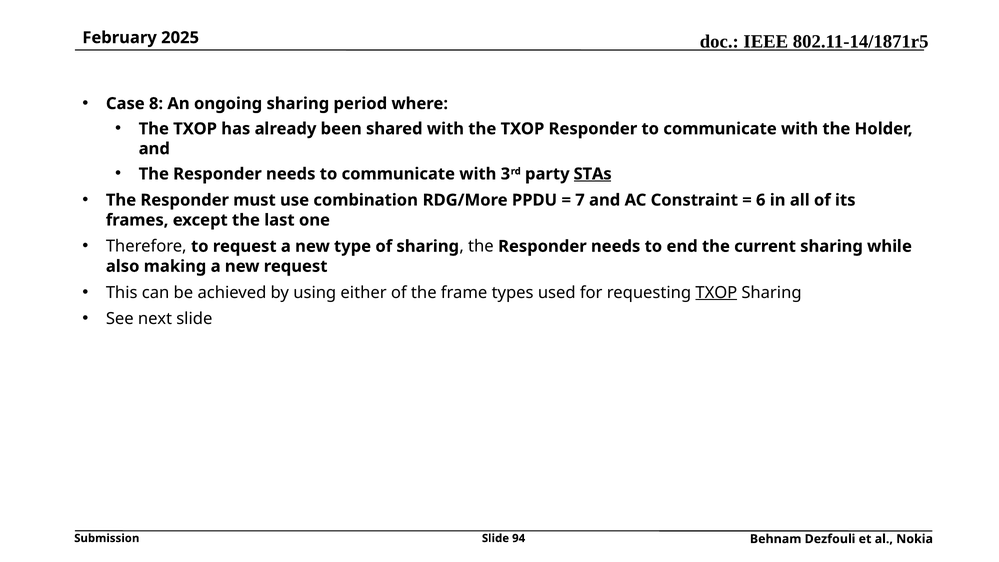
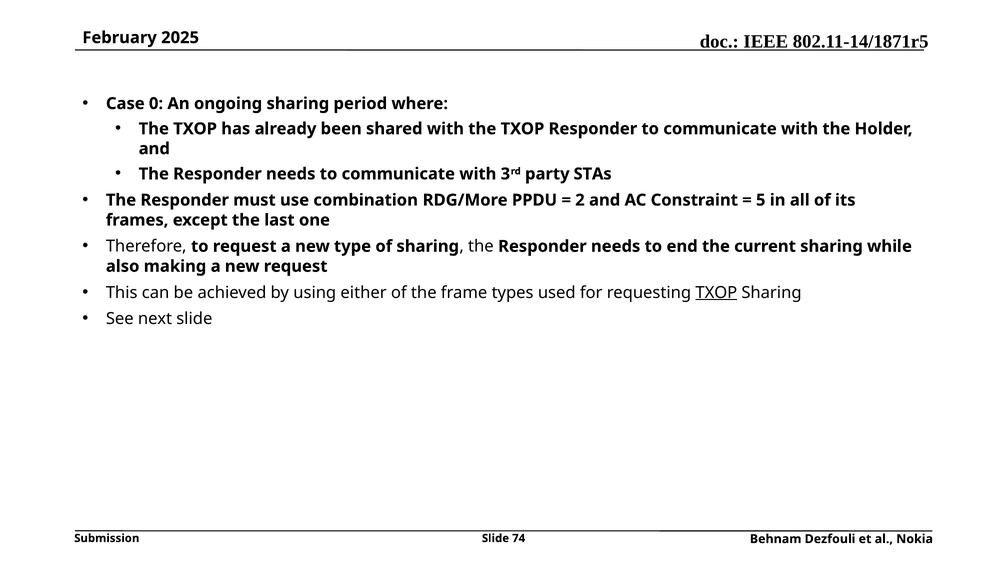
8: 8 -> 0
STAs underline: present -> none
7: 7 -> 2
6: 6 -> 5
94: 94 -> 74
